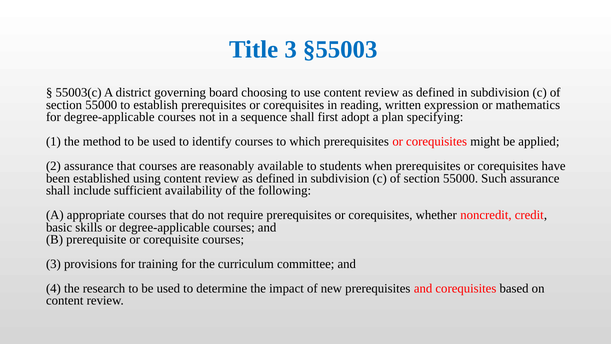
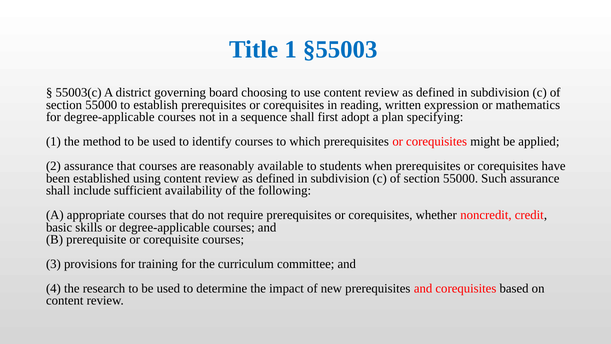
Title 3: 3 -> 1
